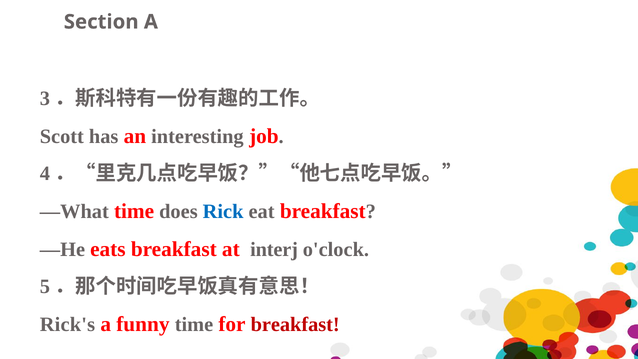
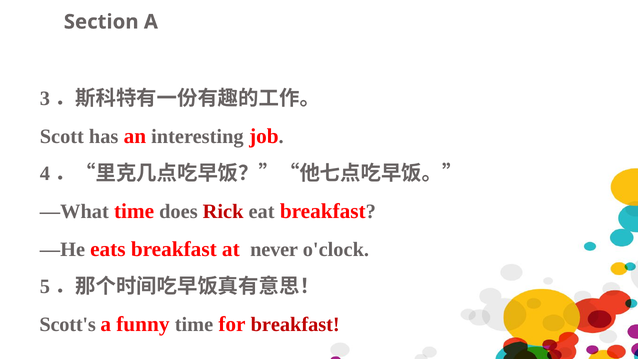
Rick colour: blue -> red
interj: interj -> never
Rick's: Rick's -> Scott's
